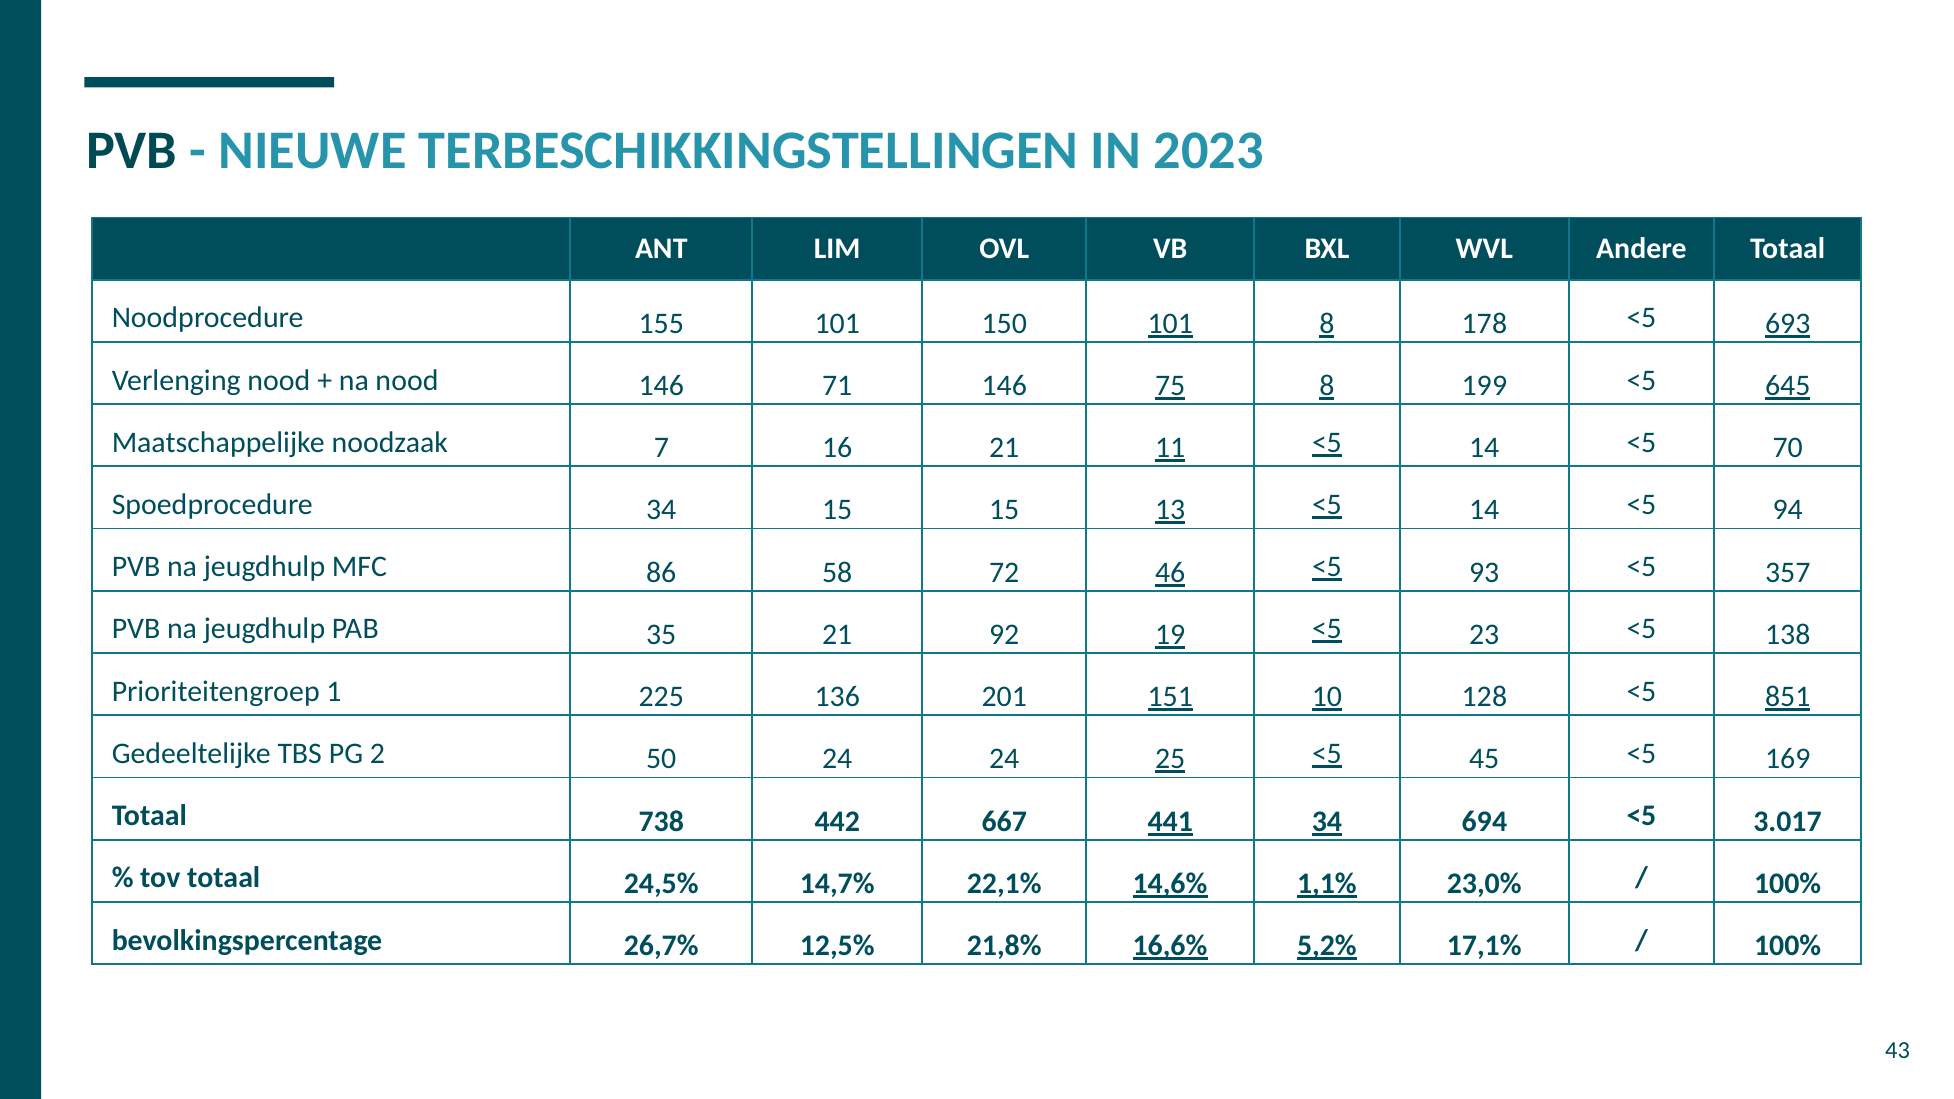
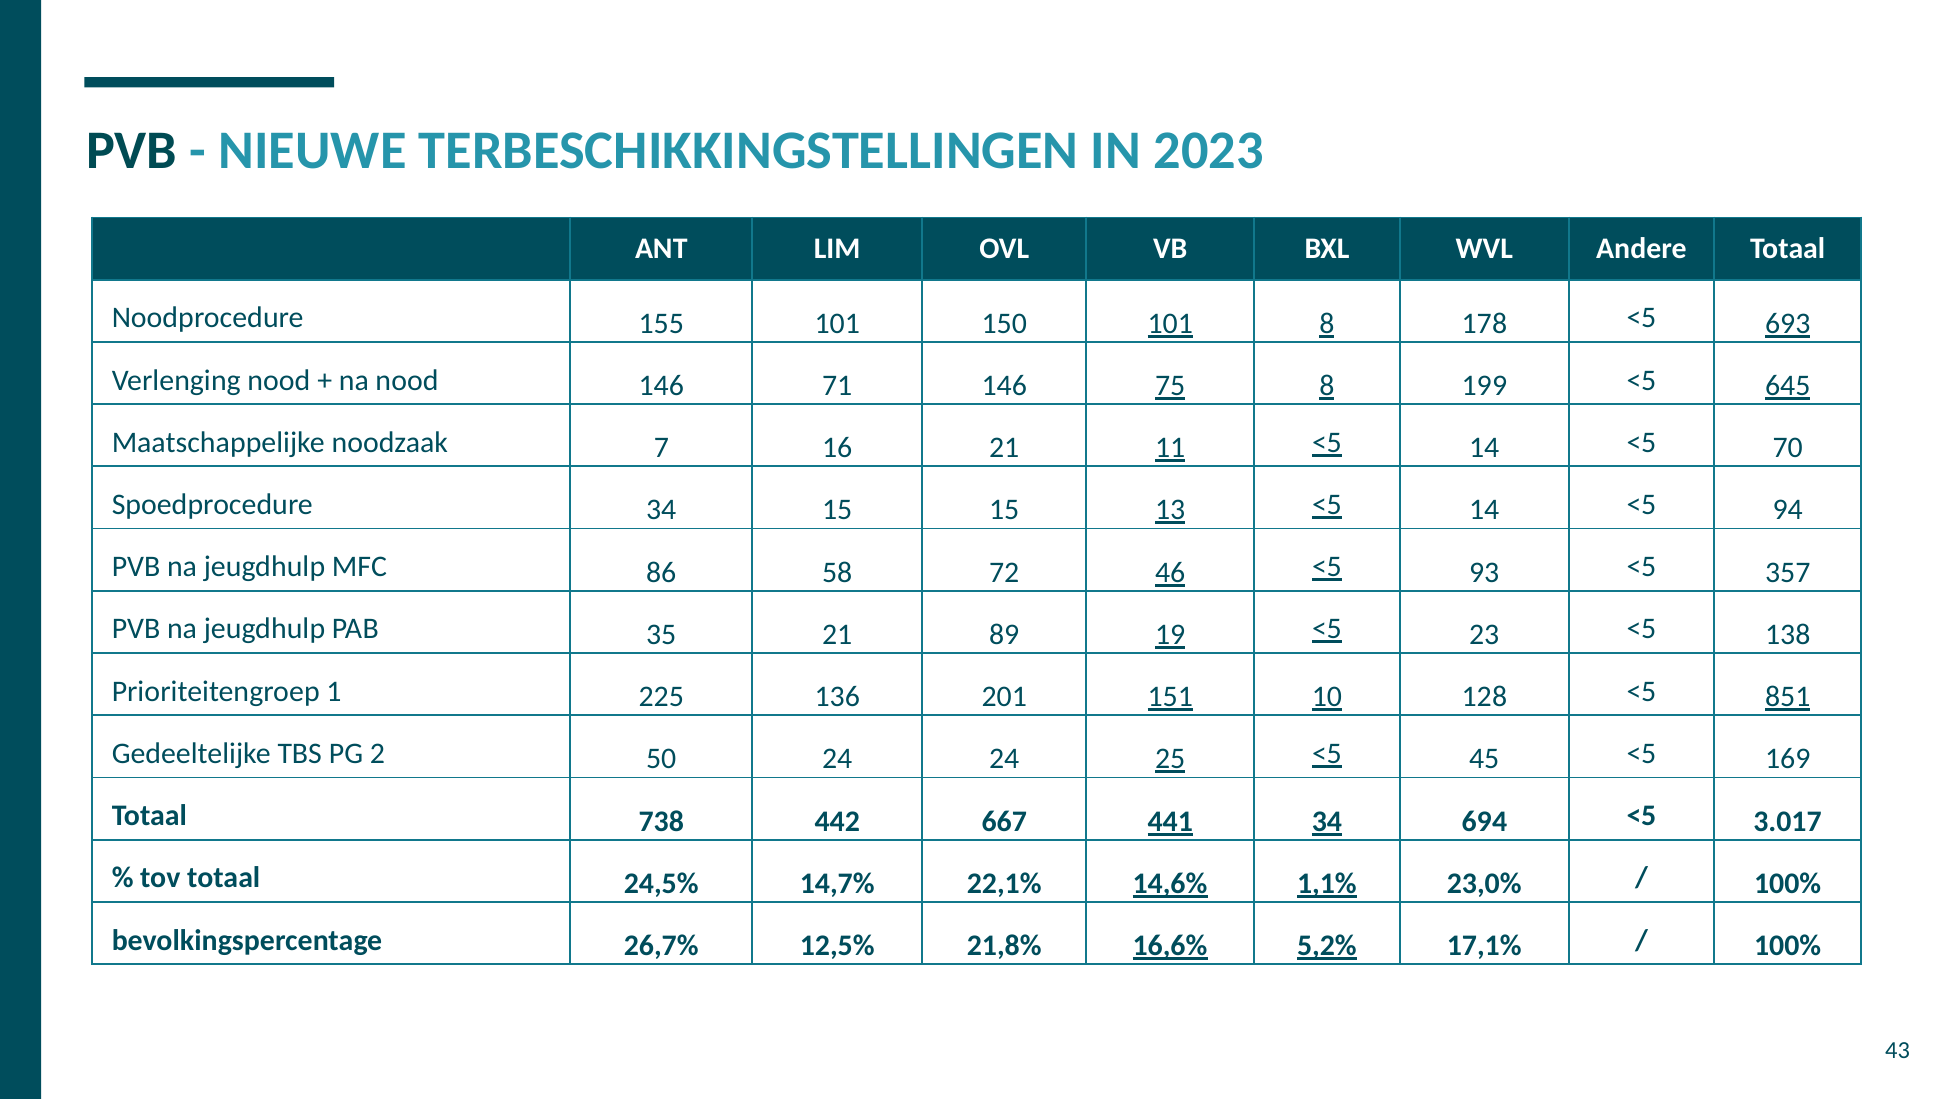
92: 92 -> 89
